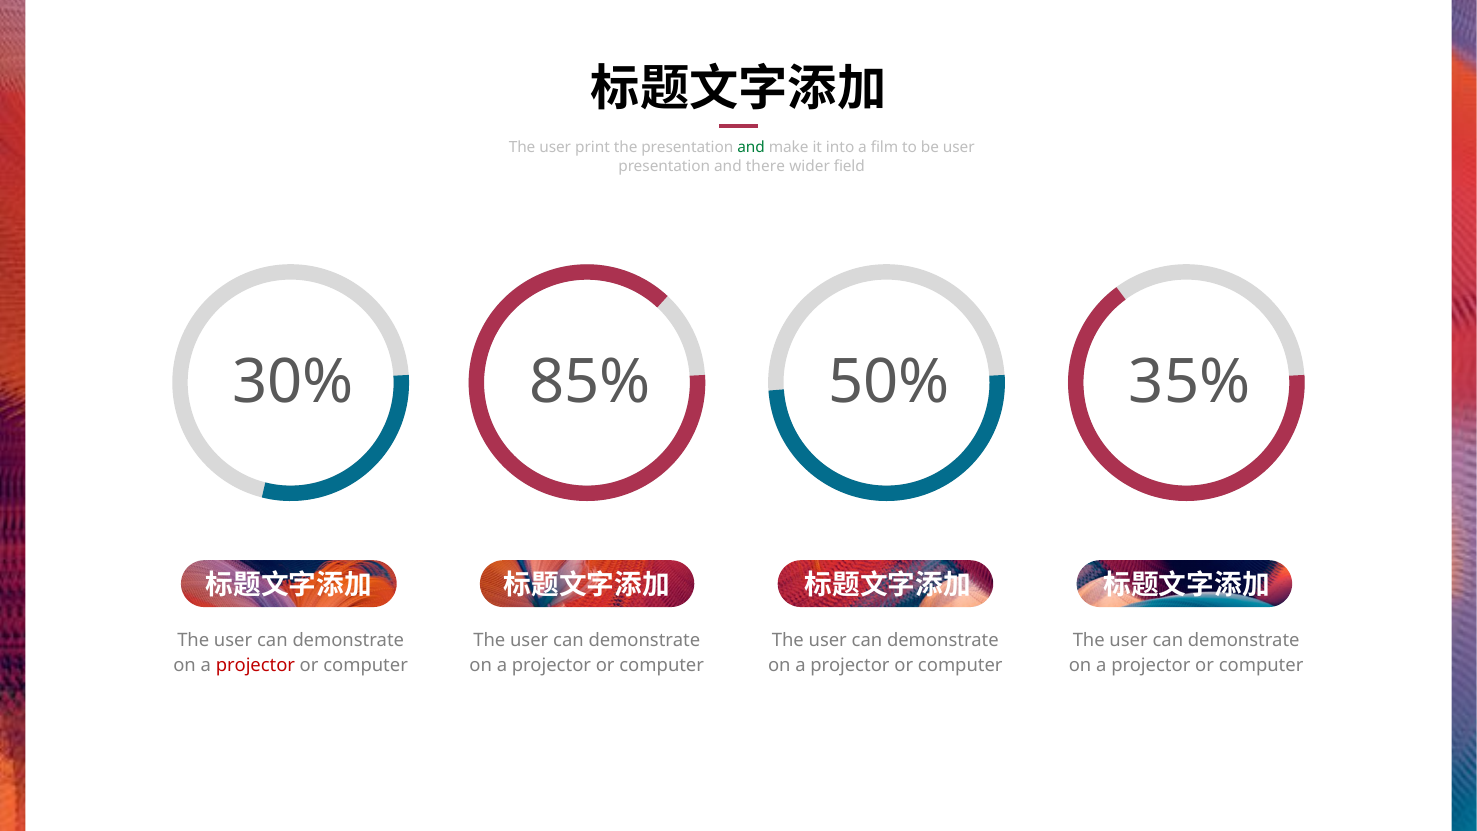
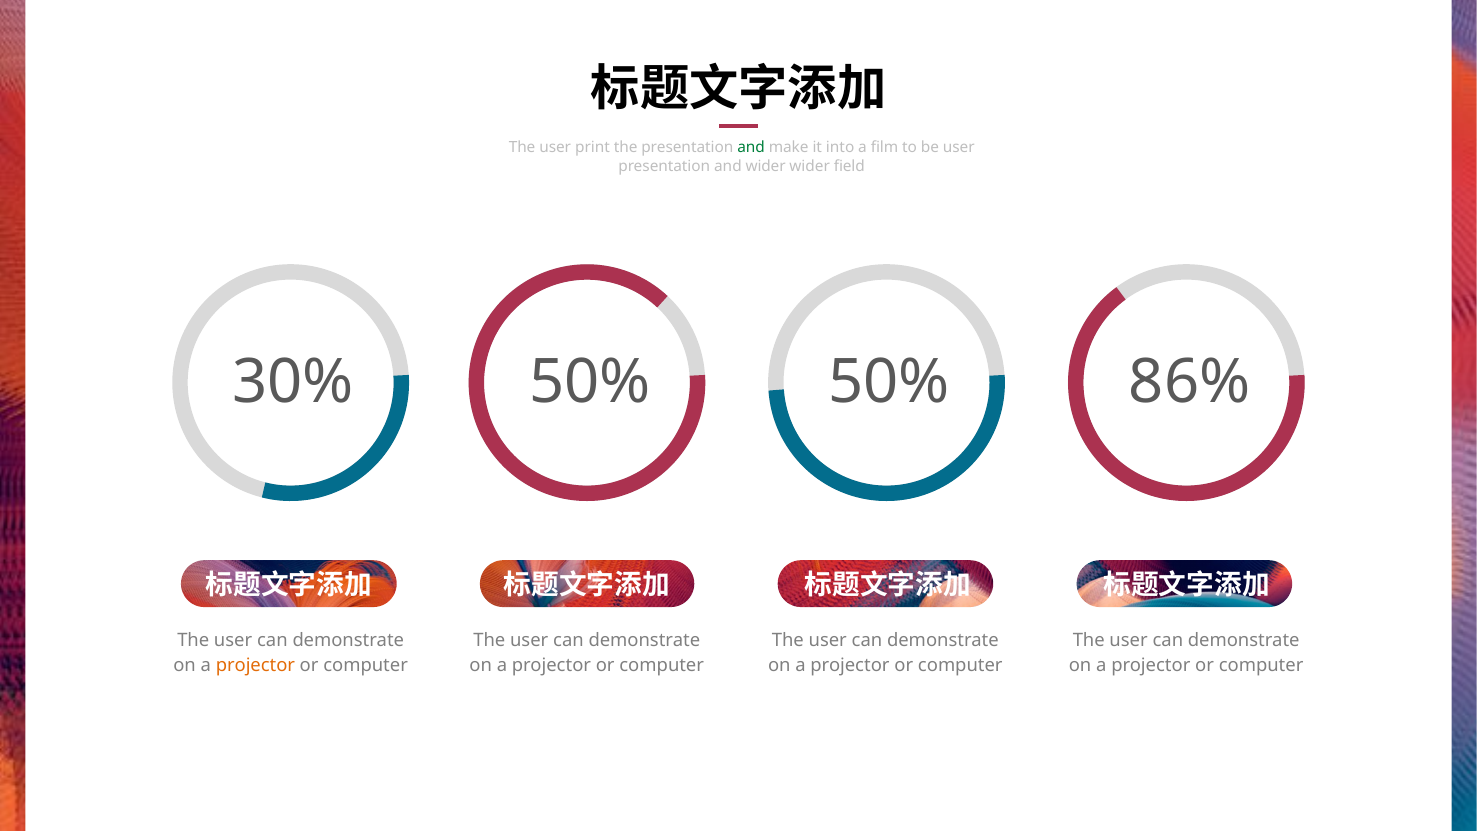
and there: there -> wider
85% at (590, 382): 85% -> 50%
35%: 35% -> 86%
projector at (255, 666) colour: red -> orange
